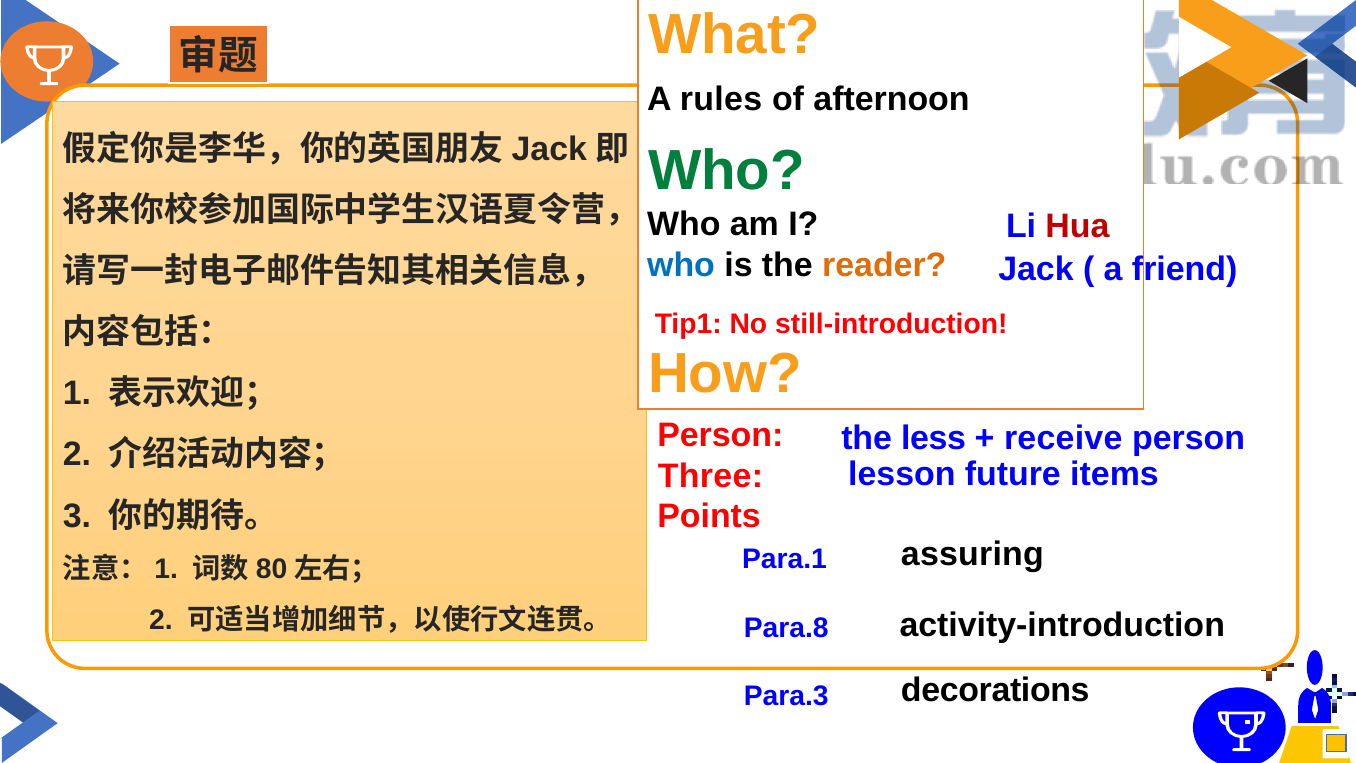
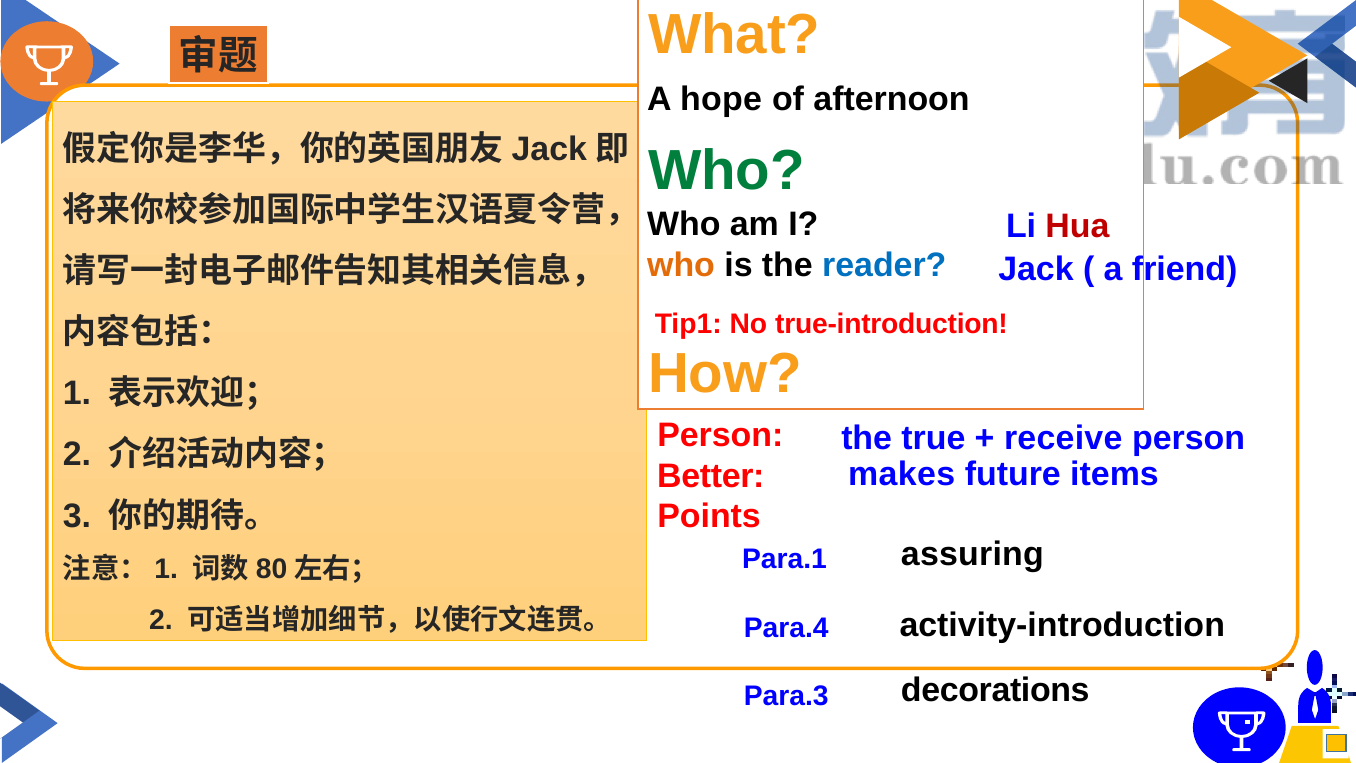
rules: rules -> hope
who at (681, 265) colour: blue -> orange
reader colour: orange -> blue
still-introduction: still-introduction -> true-introduction
less: less -> true
lesson: lesson -> makes
Three: Three -> Better
Para.8: Para.8 -> Para.4
